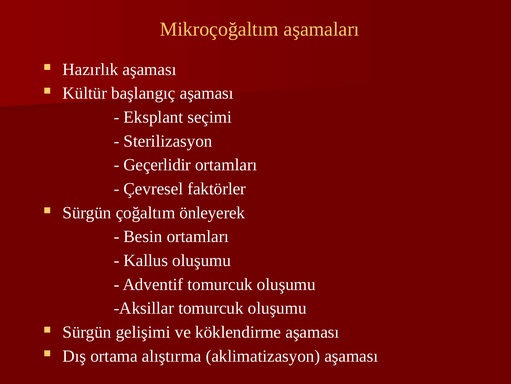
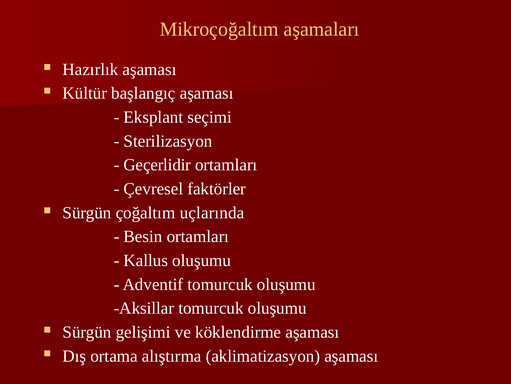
önleyerek: önleyerek -> uçlarında
